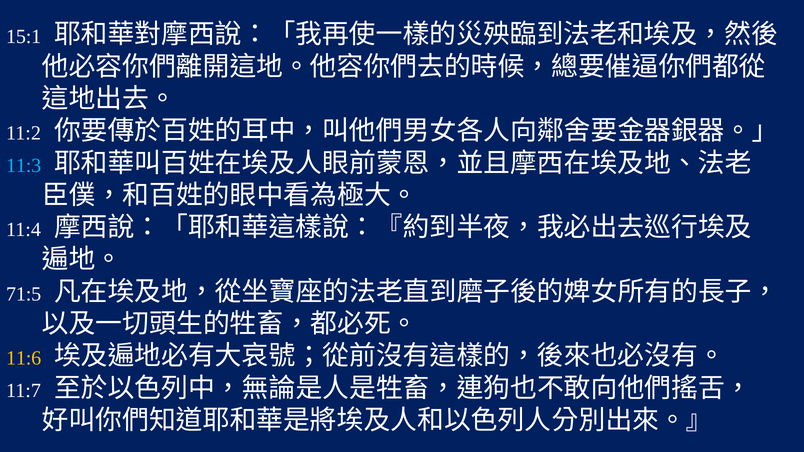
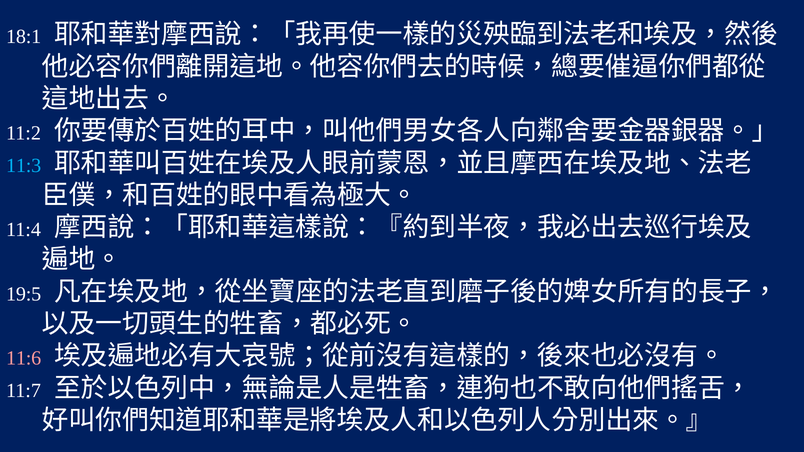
15:1: 15:1 -> 18:1
71:5: 71:5 -> 19:5
11:6 colour: yellow -> pink
